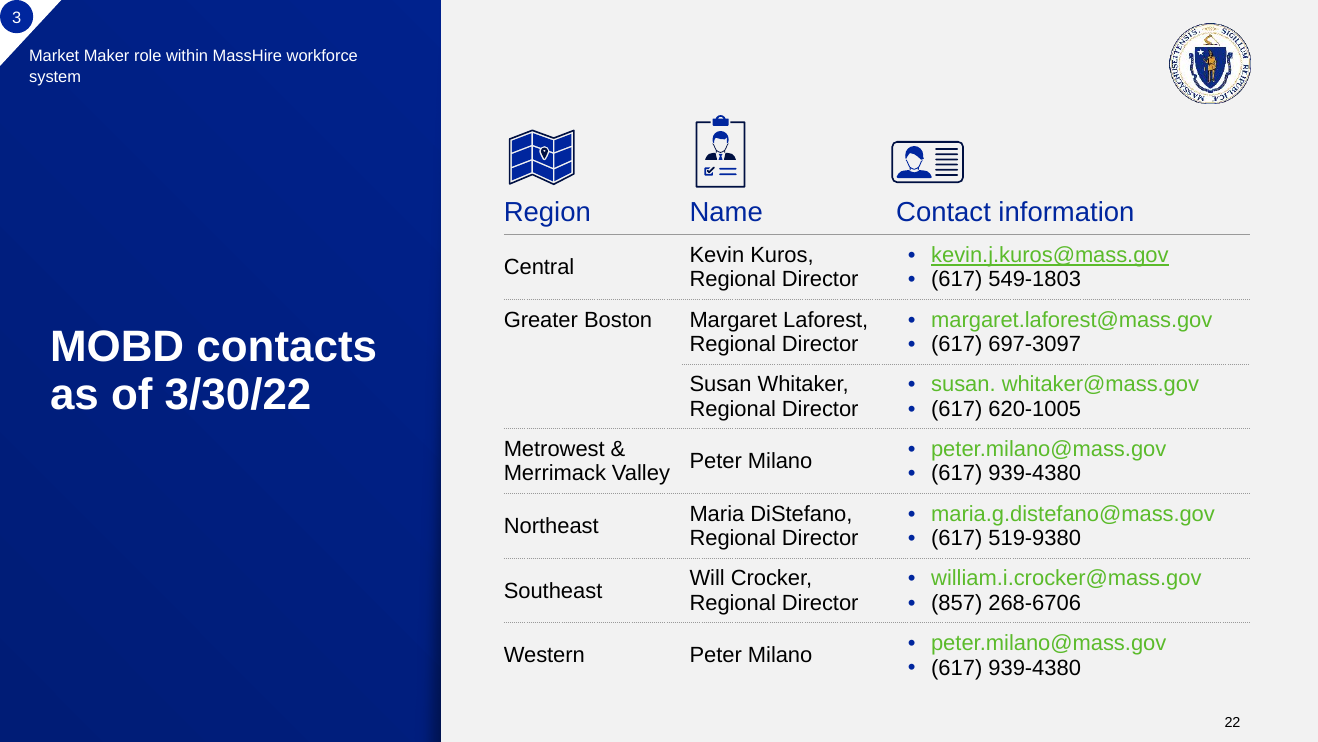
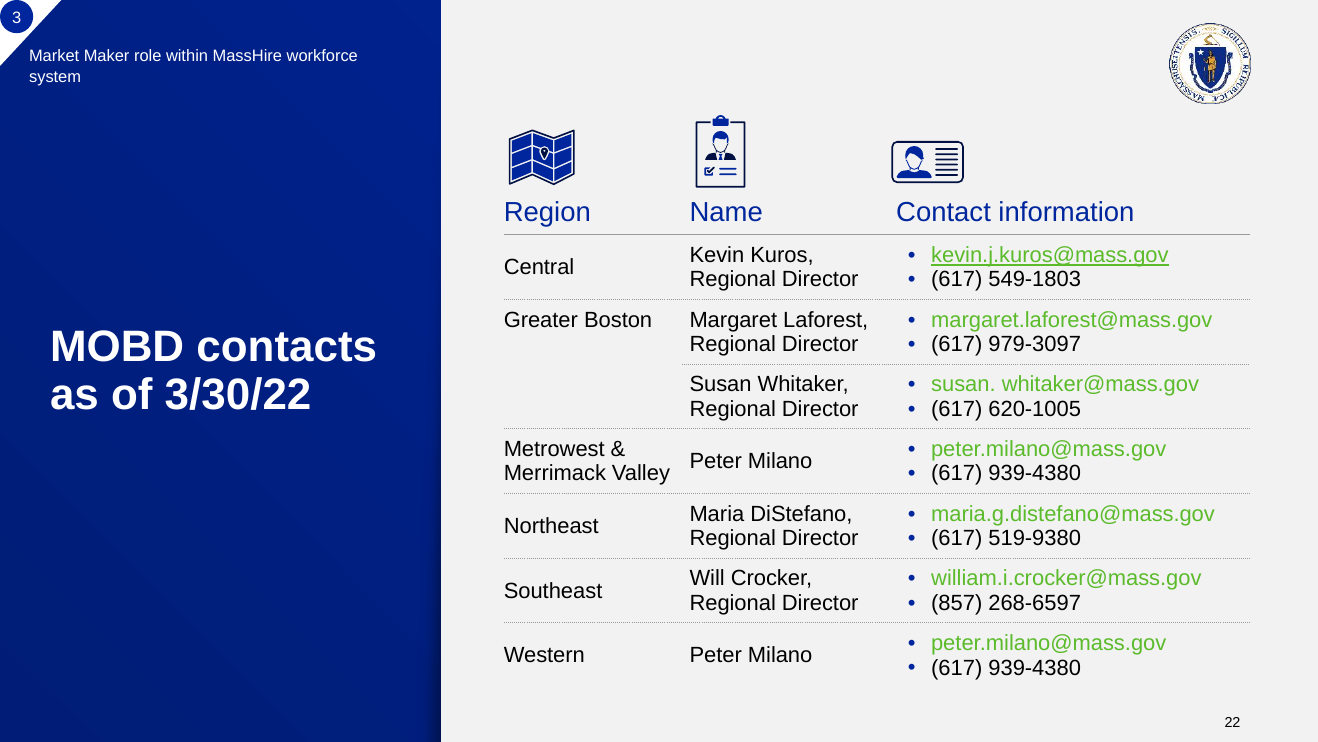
697-3097: 697-3097 -> 979-3097
268-6706: 268-6706 -> 268-6597
